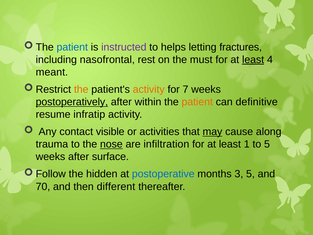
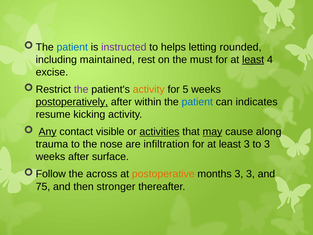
fractures: fractures -> rounded
nasofrontal: nasofrontal -> maintained
meant: meant -> excise
the at (81, 89) colour: orange -> purple
7: 7 -> 5
patient at (197, 102) colour: orange -> blue
definitive: definitive -> indicates
infratip: infratip -> kicking
Any underline: none -> present
activities underline: none -> present
nose underline: present -> none
least 1: 1 -> 3
to 5: 5 -> 3
hidden: hidden -> across
postoperative colour: blue -> orange
3 5: 5 -> 3
70: 70 -> 75
different: different -> stronger
